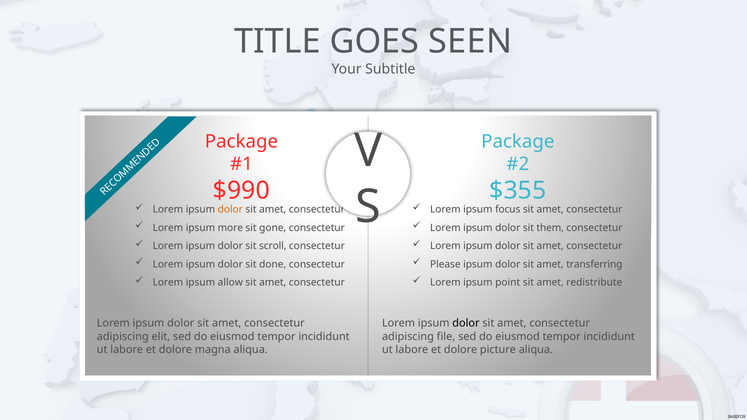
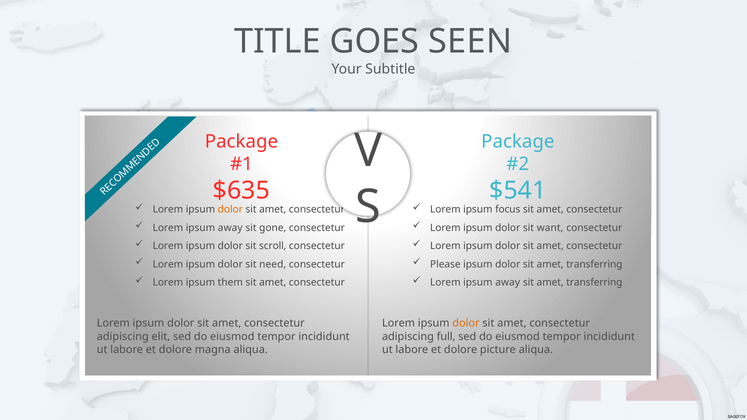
$990: $990 -> $635
$355: $355 -> $541
more at (230, 228): more -> away
them: them -> want
done: done -> need
allow: allow -> them
point at (508, 283): point -> away
redistribute at (594, 283): redistribute -> transferring
dolor at (466, 324) colour: black -> orange
file: file -> full
